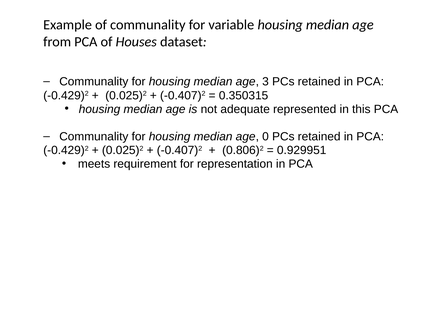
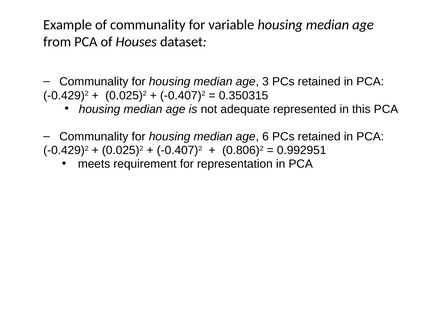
0: 0 -> 6
0.929951: 0.929951 -> 0.992951
